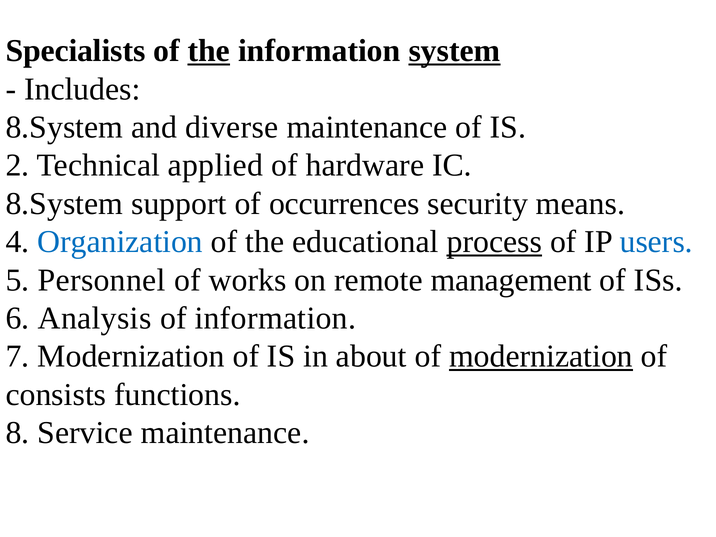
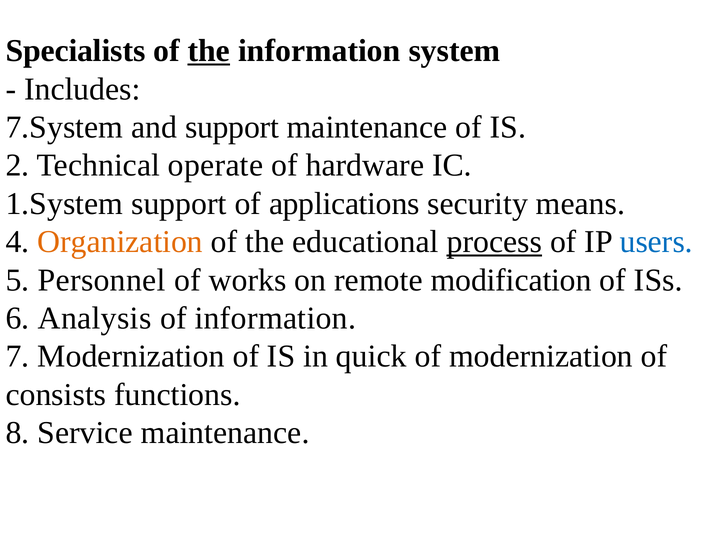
system underline: present -> none
8.System at (64, 127): 8.System -> 7.System
and diverse: diverse -> support
applied: applied -> operate
8.System at (64, 204): 8.System -> 1.System
occurrences: occurrences -> applications
Organization colour: blue -> orange
management: management -> modification
about: about -> quick
modernization at (541, 356) underline: present -> none
